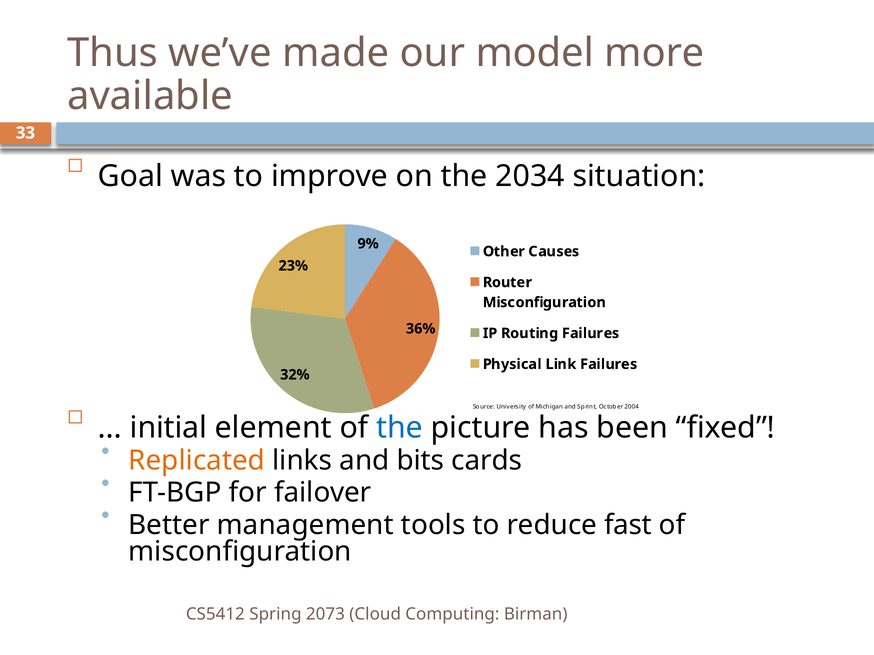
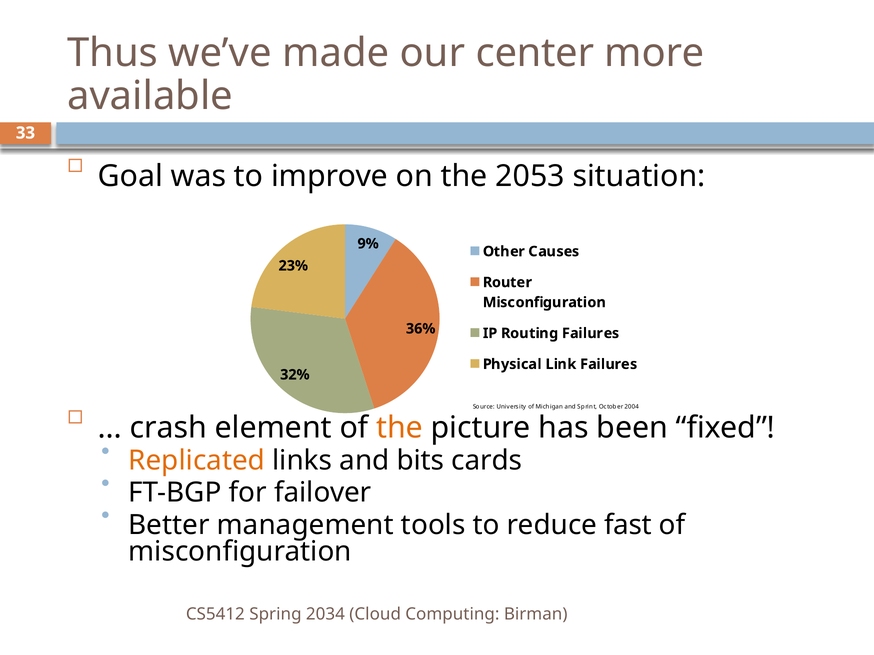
model: model -> center
2034: 2034 -> 2053
initial: initial -> crash
the at (400, 428) colour: blue -> orange
2073: 2073 -> 2034
